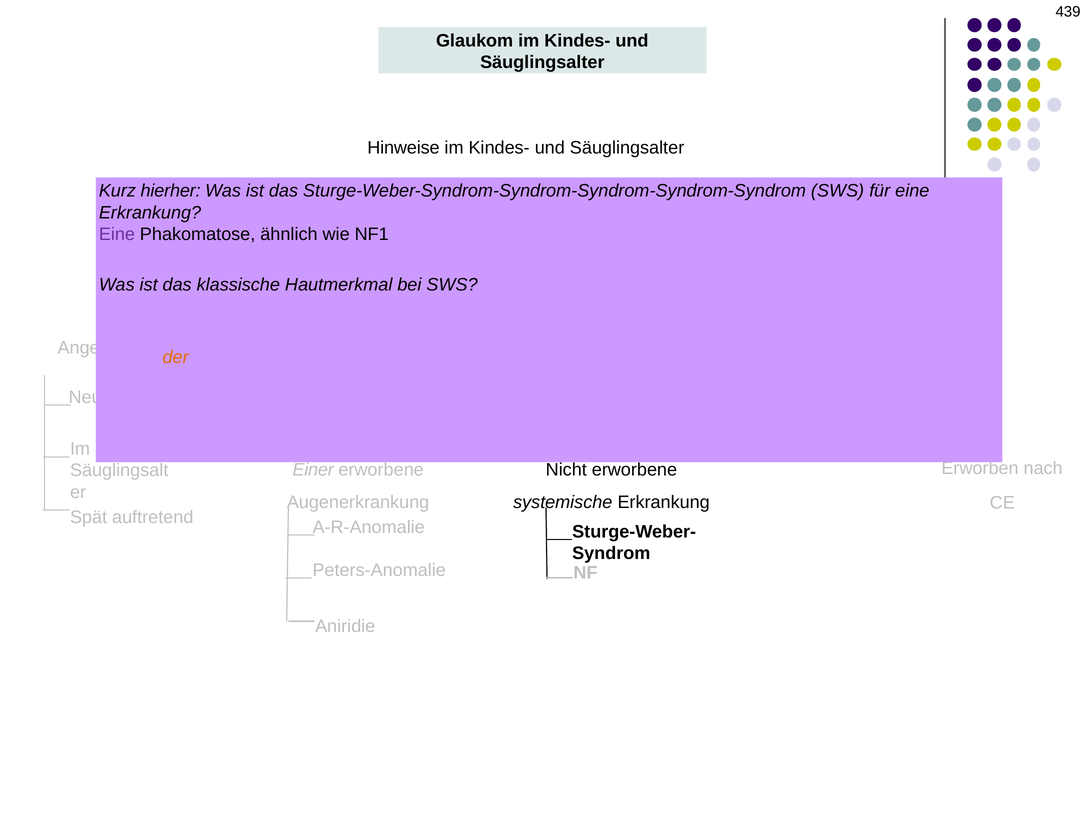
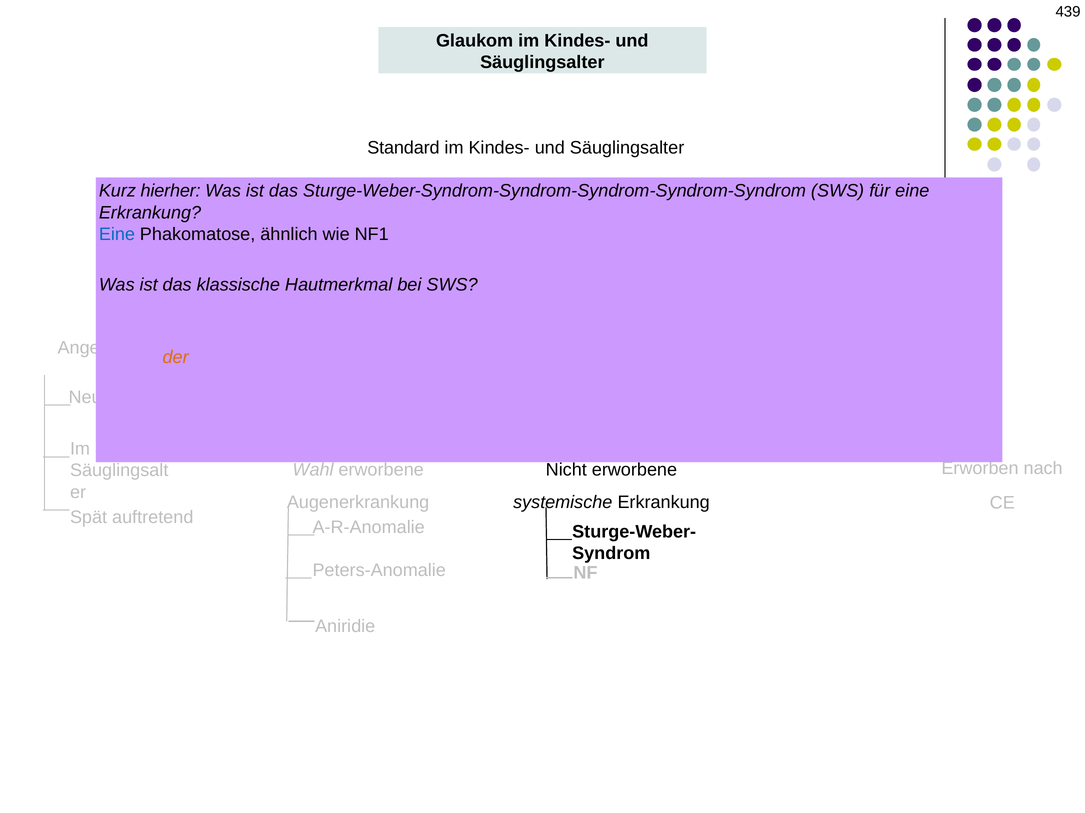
Hinweise: Hinweise -> Standard
Eine at (117, 235) colour: purple -> blue
Einer: Einer -> Wahl
